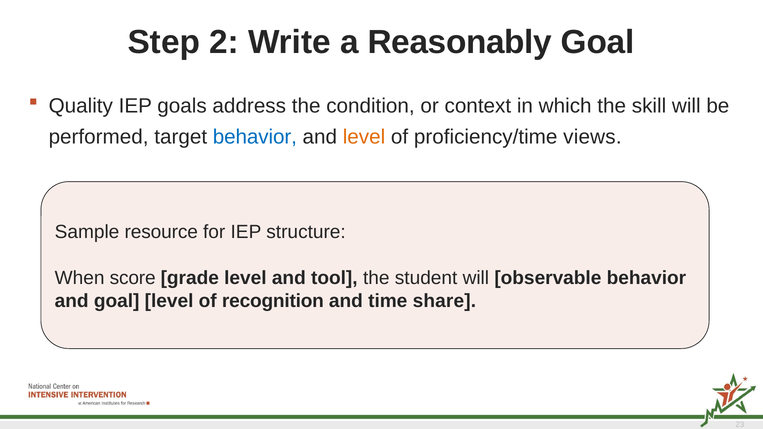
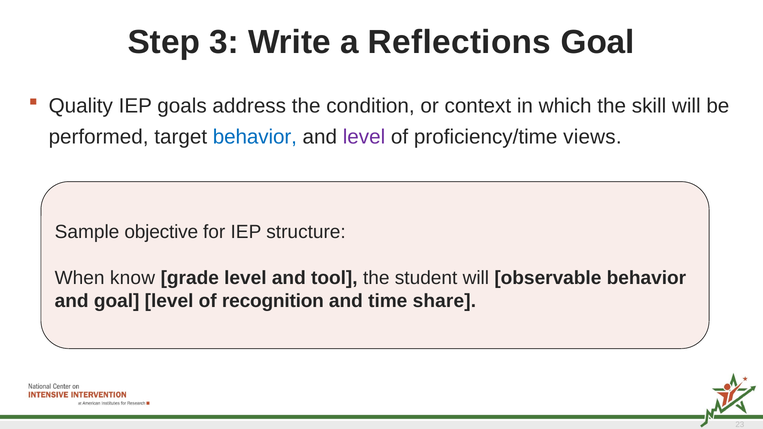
2: 2 -> 3
Reasonably: Reasonably -> Reflections
level at (364, 137) colour: orange -> purple
resource: resource -> objective
score: score -> know
